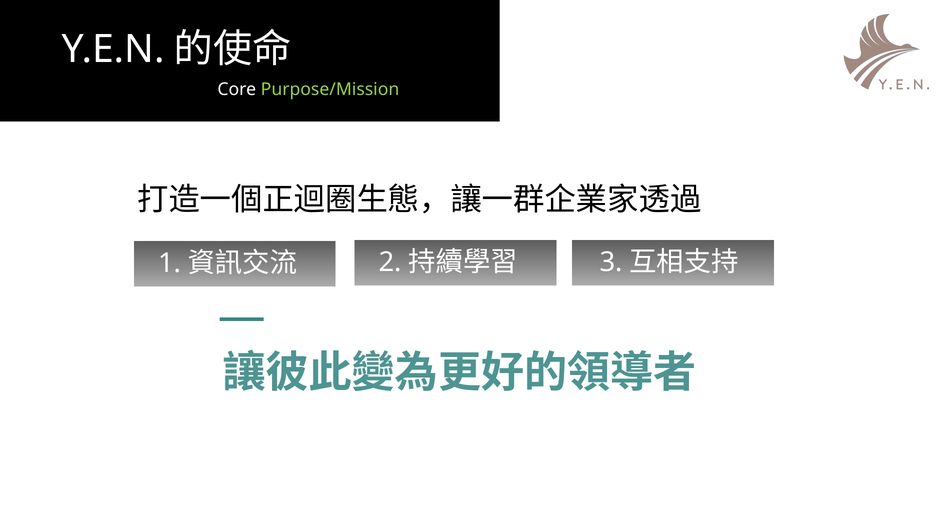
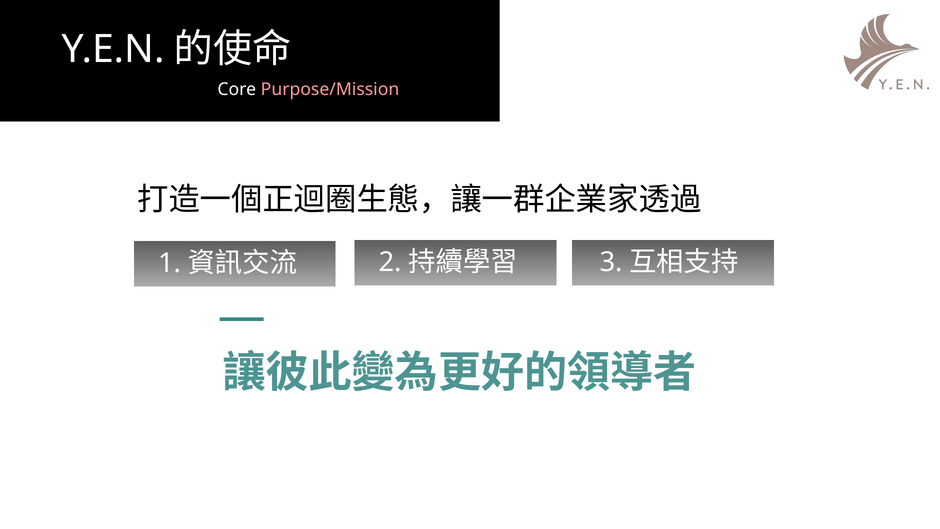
Purpose/Mission colour: light green -> pink
